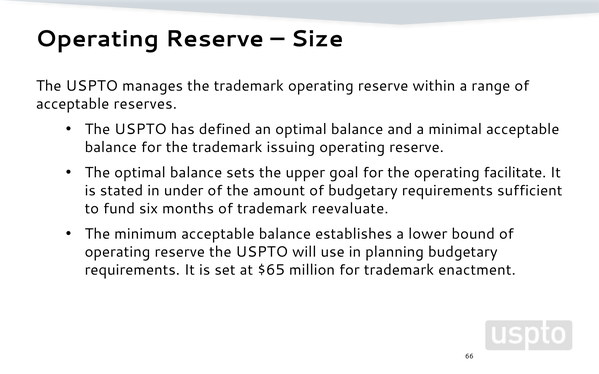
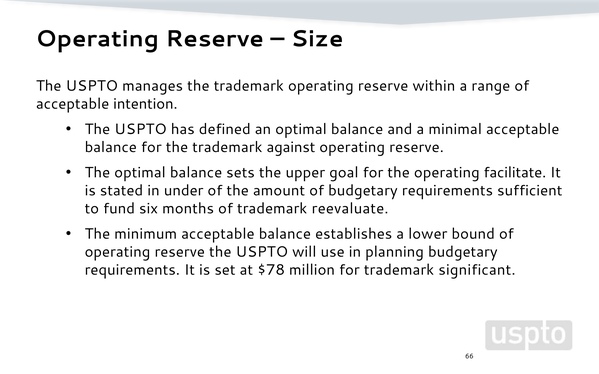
reserves: reserves -> intention
issuing: issuing -> against
$65: $65 -> $78
enactment: enactment -> significant
